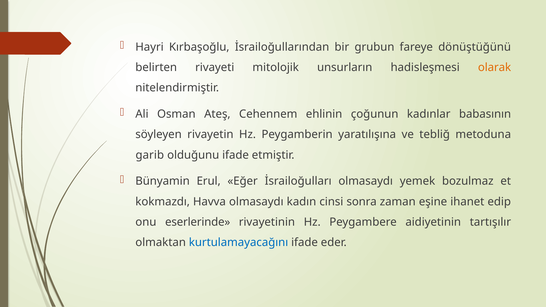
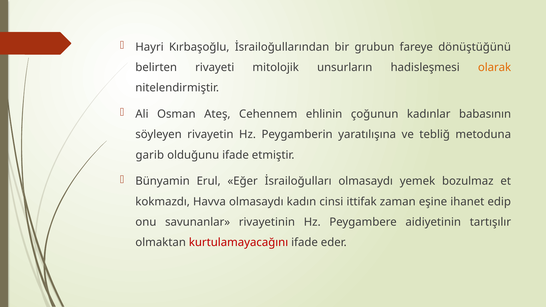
sonra: sonra -> ittifak
eserlerinde: eserlerinde -> savunanlar
kurtulamayacağını colour: blue -> red
